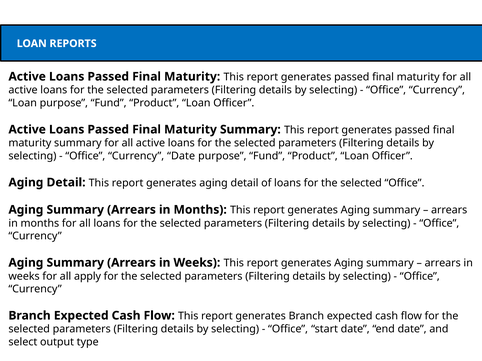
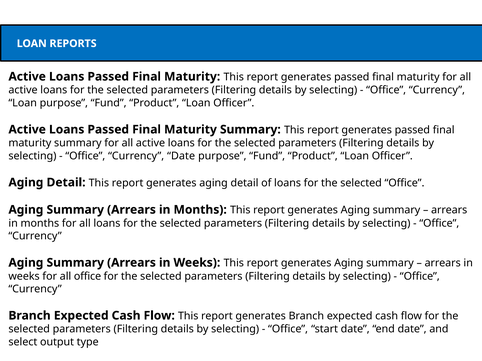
all apply: apply -> office
